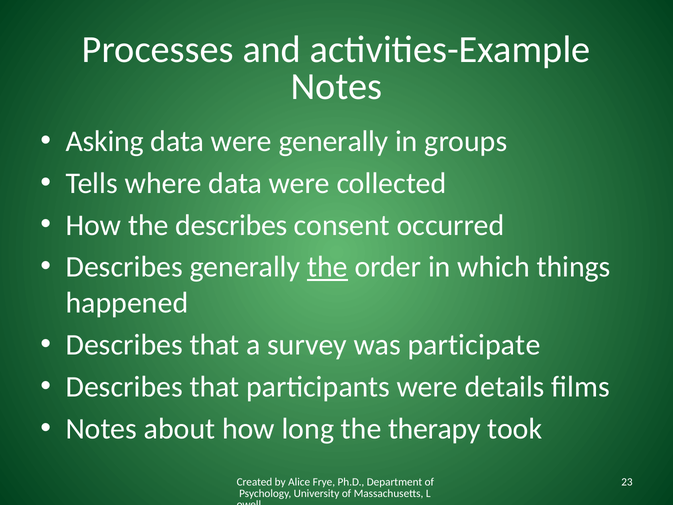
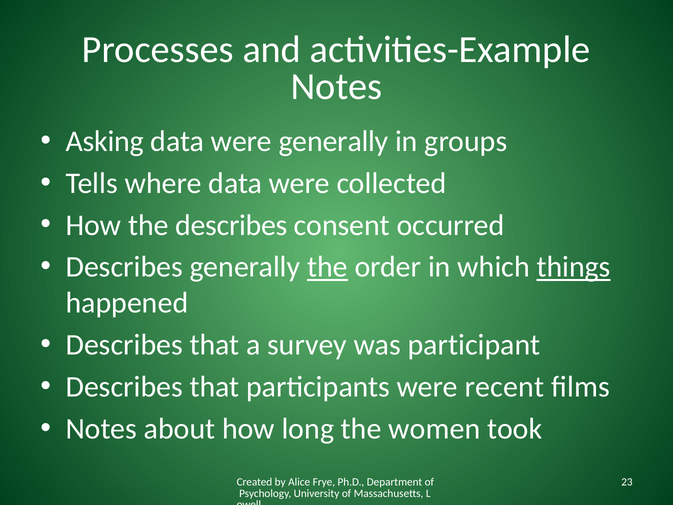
things underline: none -> present
participate: participate -> participant
details: details -> recent
therapy: therapy -> women
